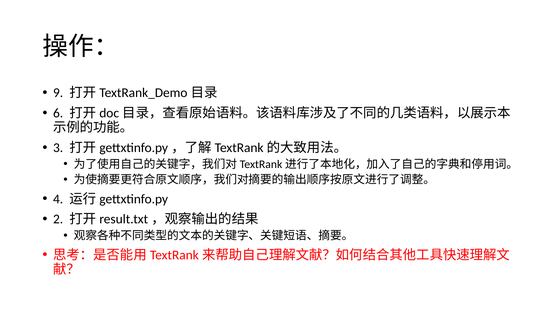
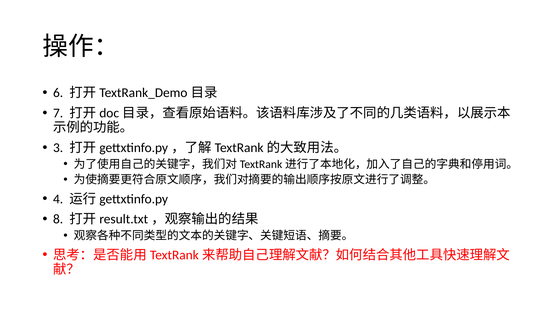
9: 9 -> 6
6: 6 -> 7
2: 2 -> 8
